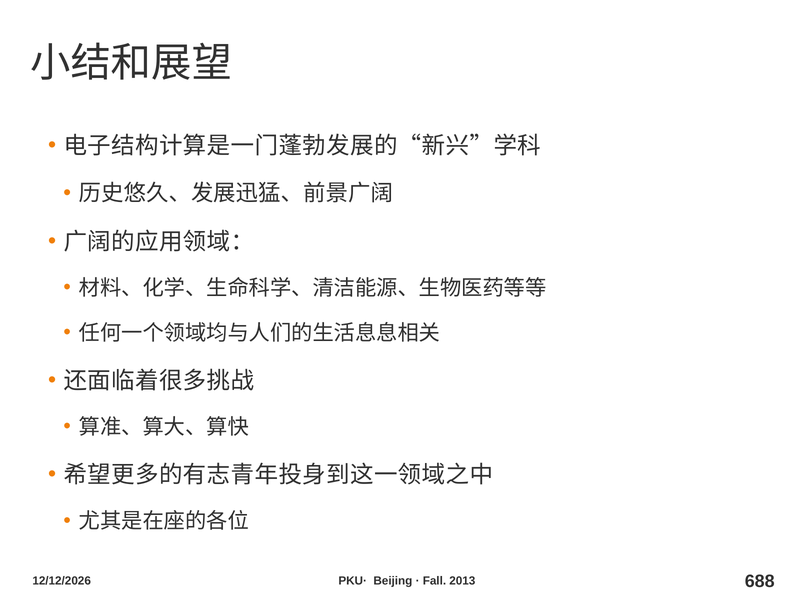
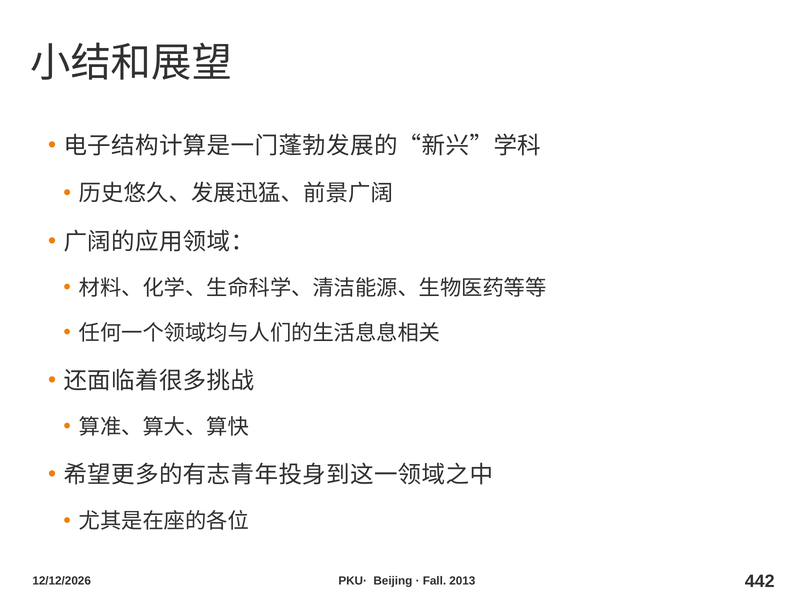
688: 688 -> 442
